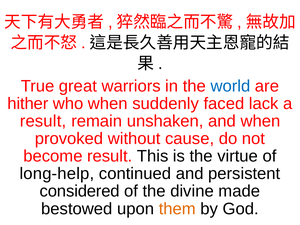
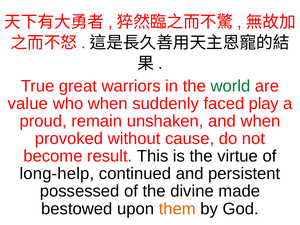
world colour: blue -> green
hither: hither -> value
lack: lack -> play
result at (43, 121): result -> proud
considered: considered -> possessed
